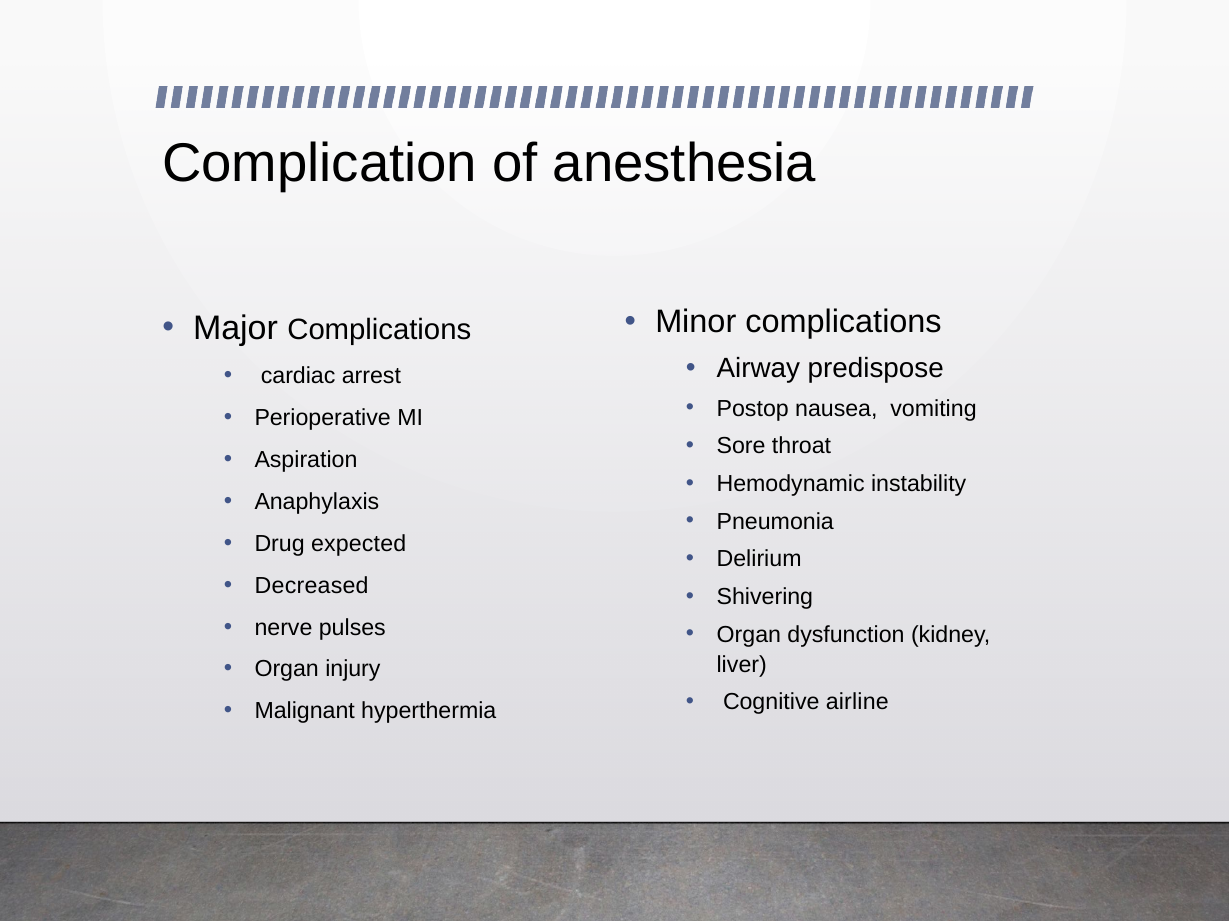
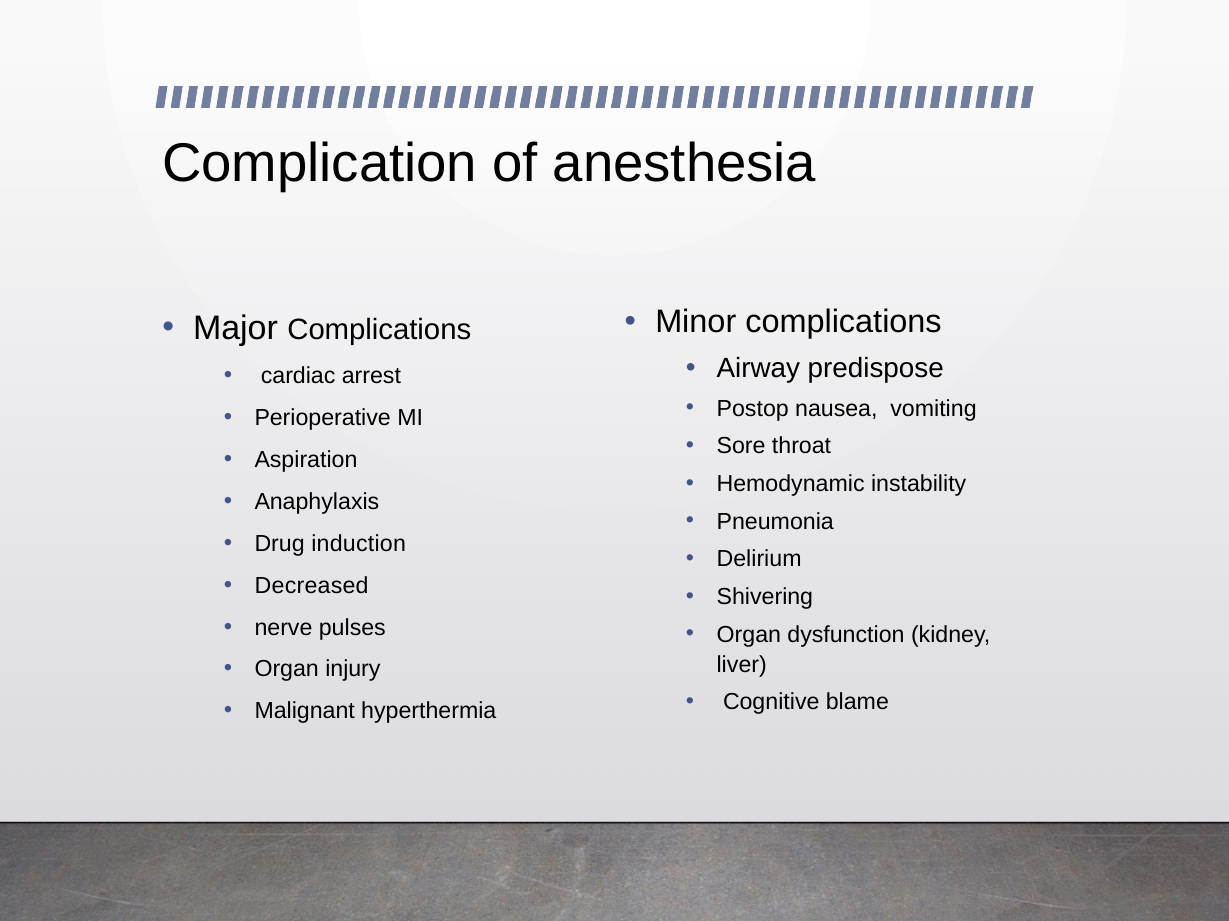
expected: expected -> induction
airline: airline -> blame
